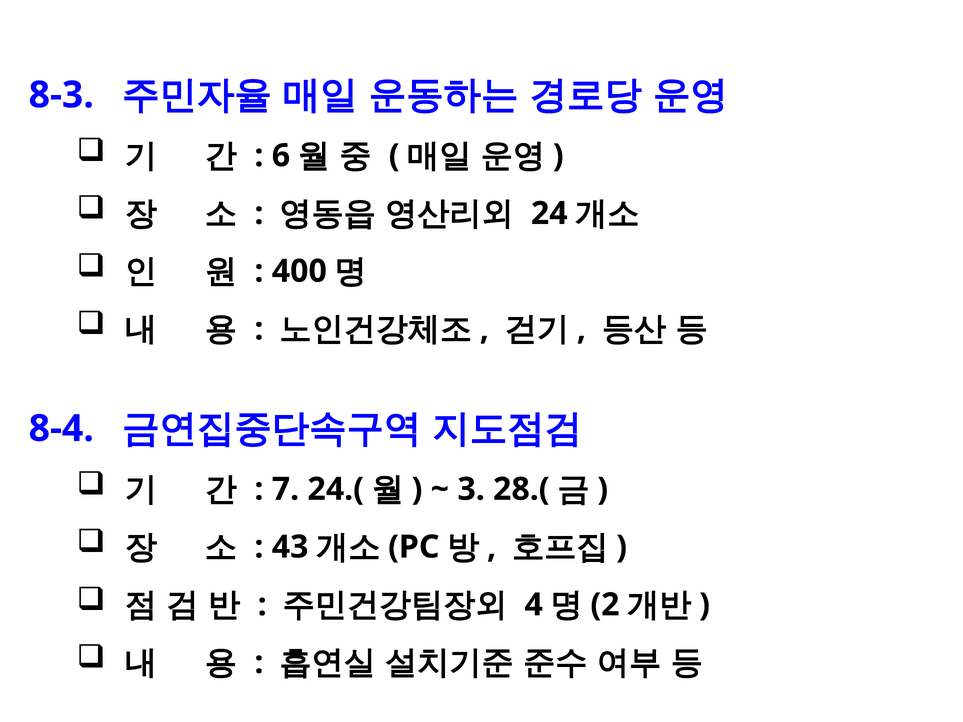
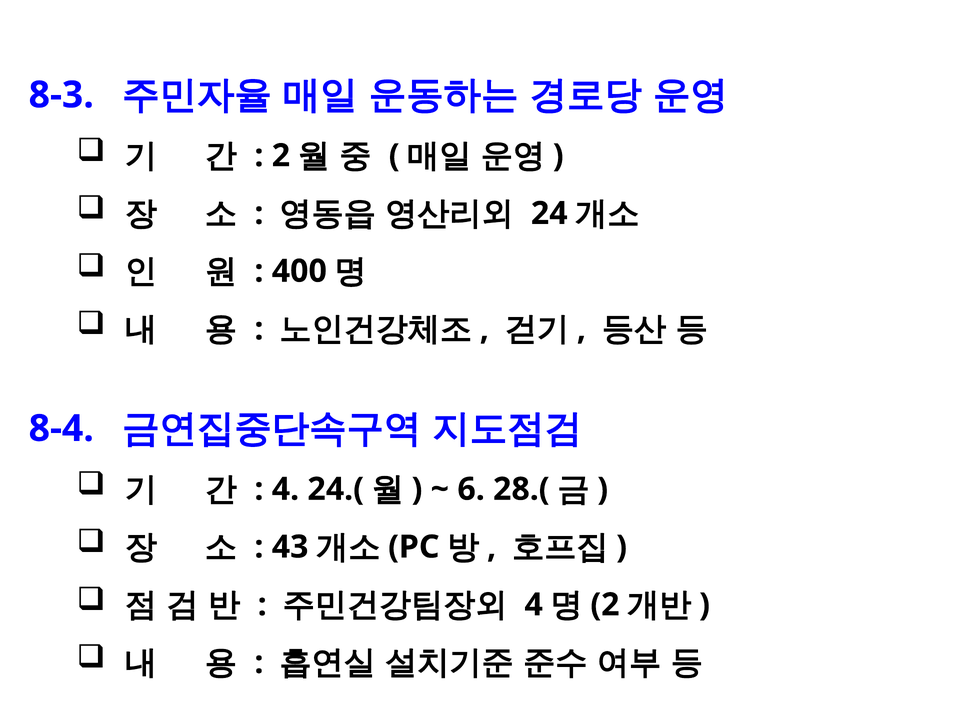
6 at (281, 156): 6 -> 2
7 at (285, 489): 7 -> 4
3: 3 -> 6
